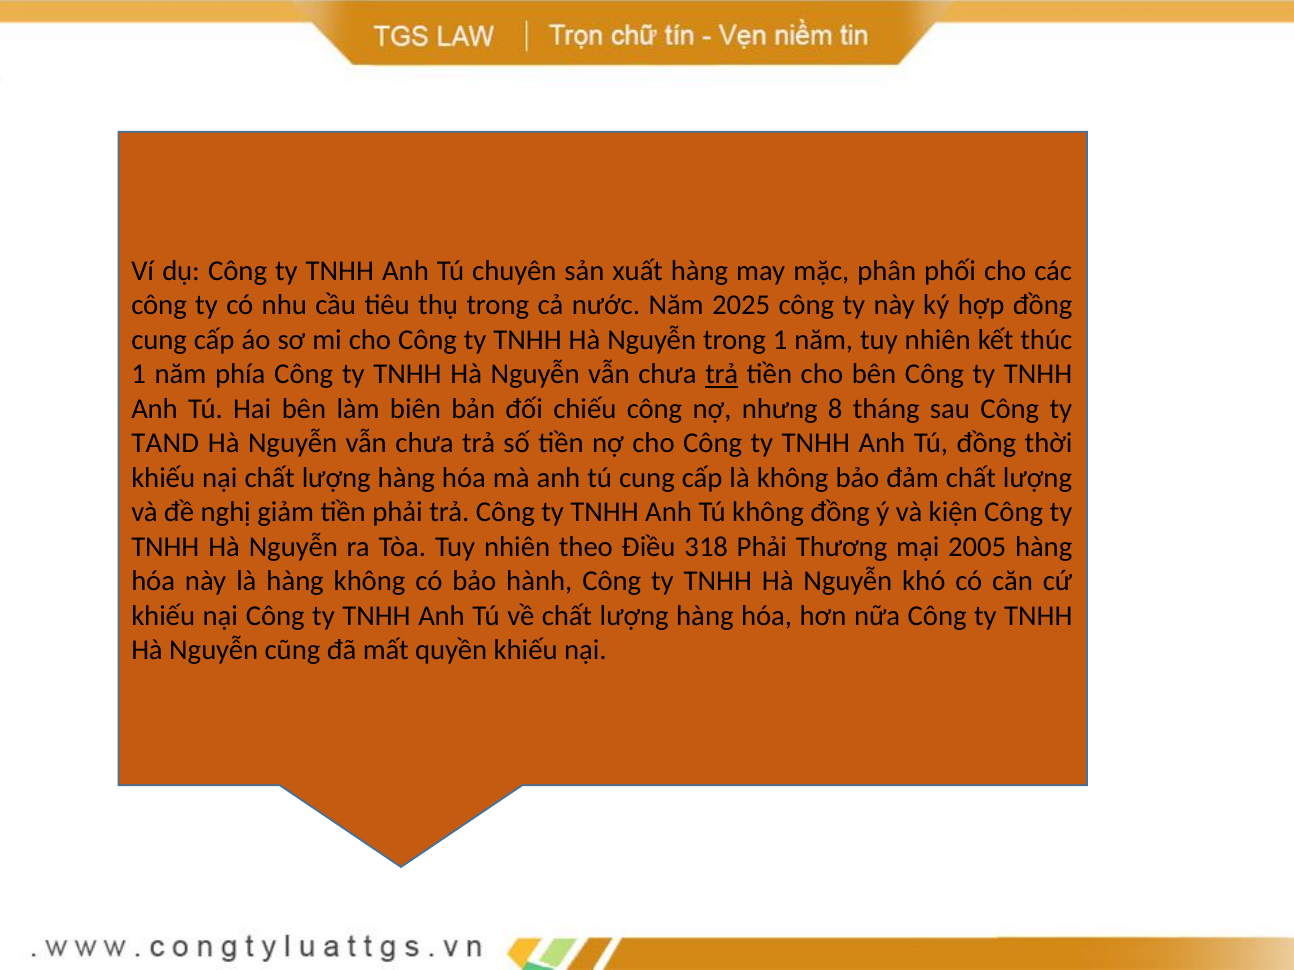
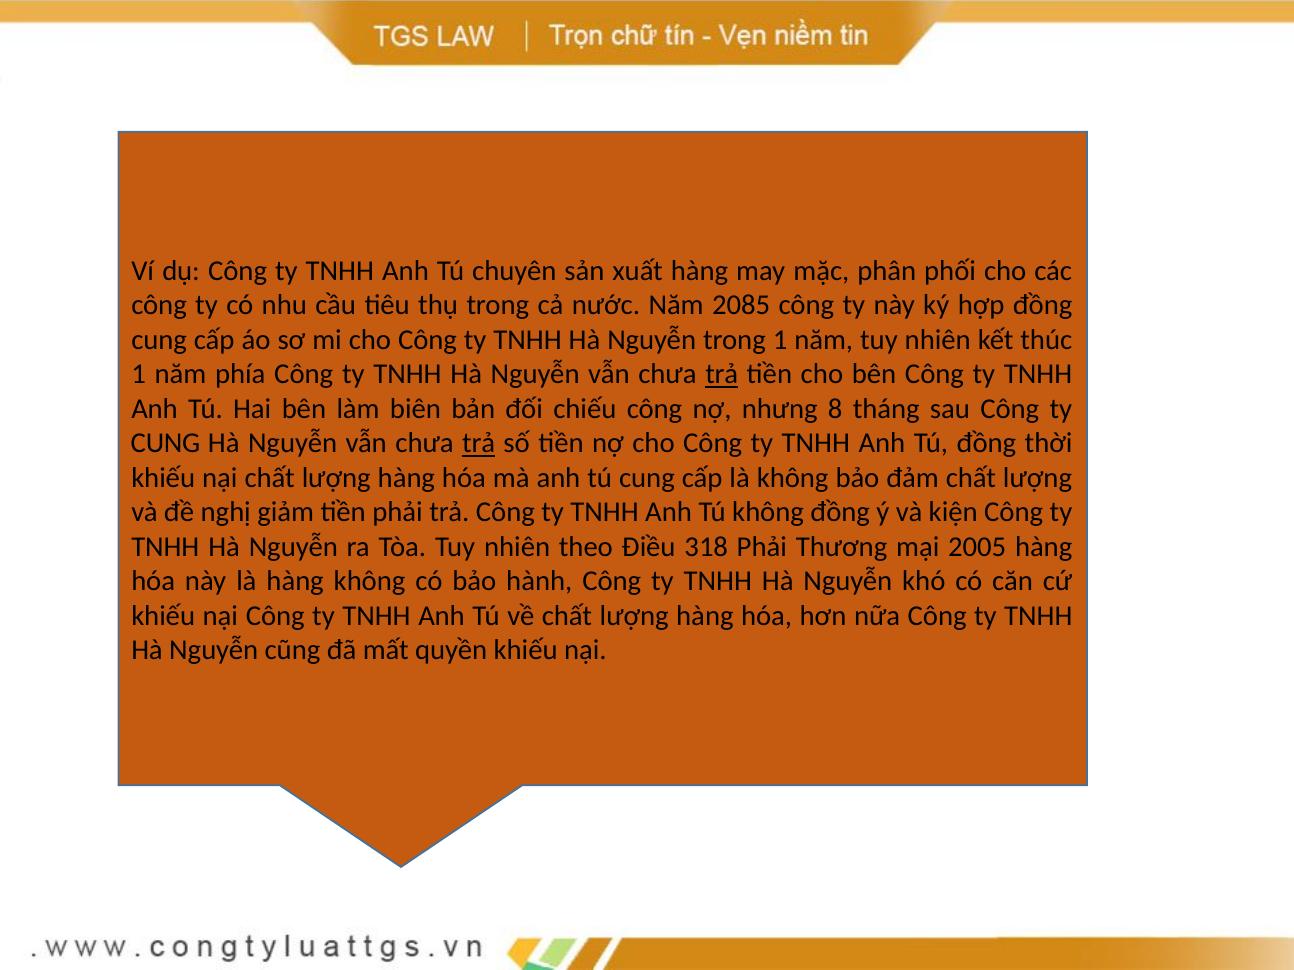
2025: 2025 -> 2085
TAND at (165, 444): TAND -> CUNG
trả at (479, 444) underline: none -> present
